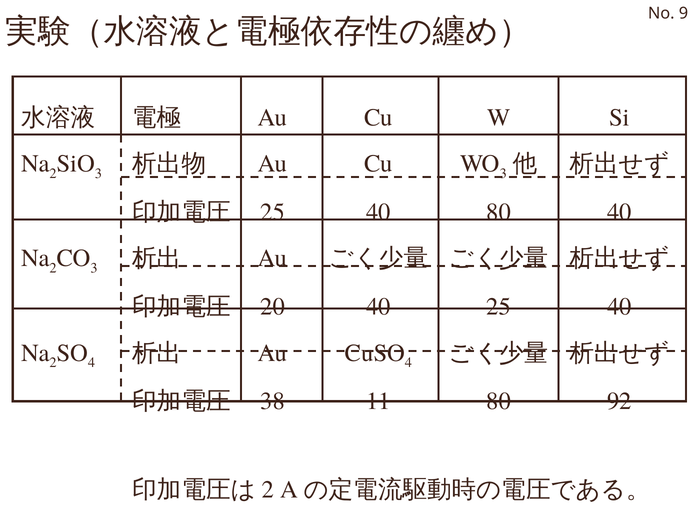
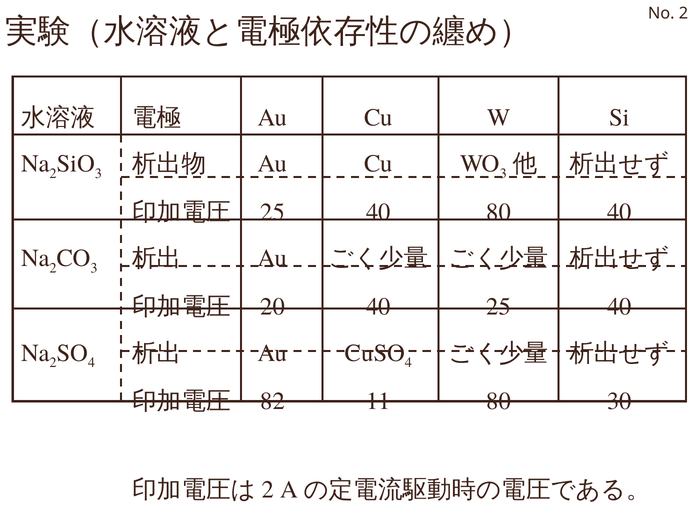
No 9: 9 -> 2
38: 38 -> 82
92: 92 -> 30
